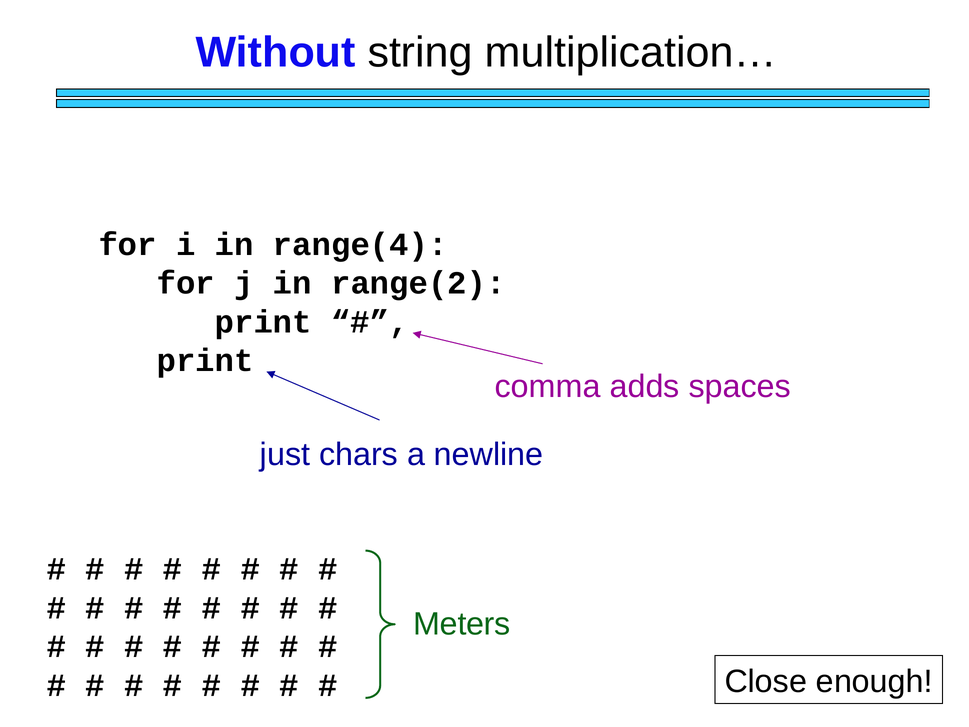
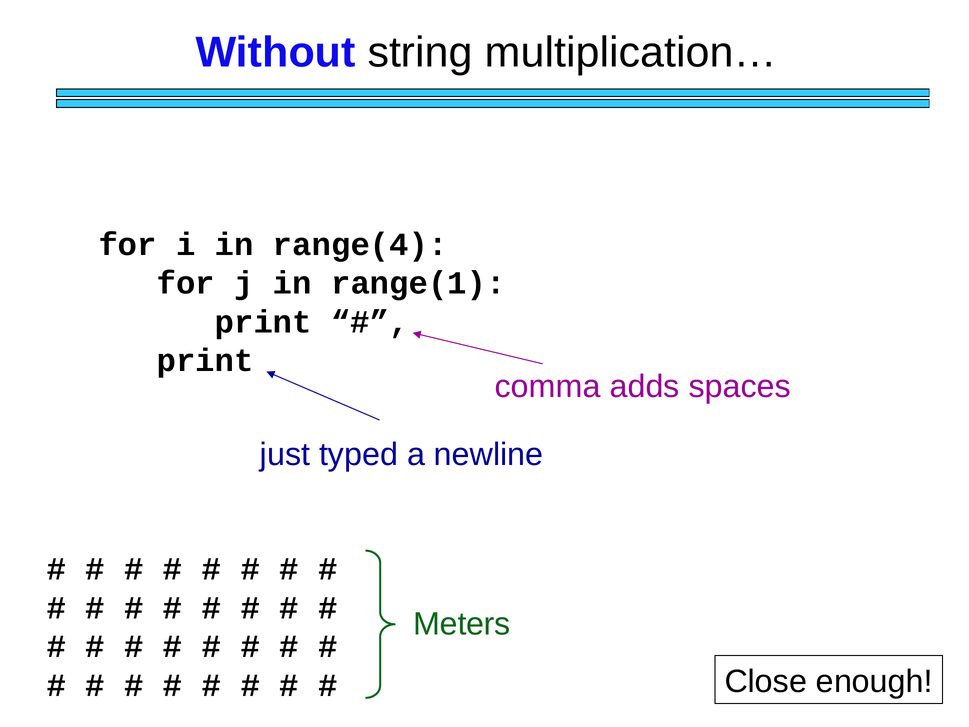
range(2: range(2 -> range(1
chars: chars -> typed
